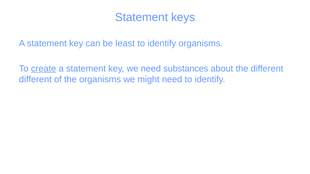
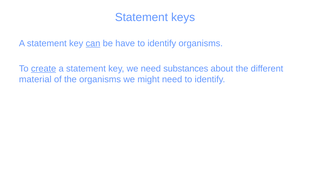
can underline: none -> present
least: least -> have
different at (35, 80): different -> material
